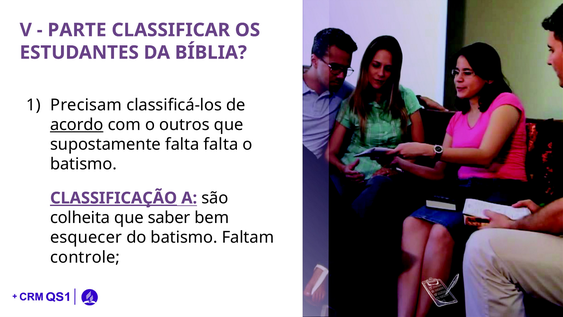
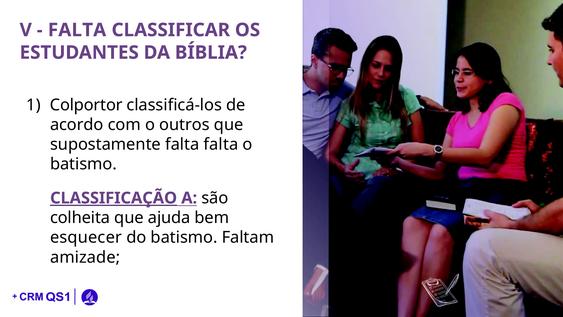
PARTE at (77, 30): PARTE -> FALTA
Precisam: Precisam -> Colportor
acordo underline: present -> none
saber: saber -> ajuda
controle: controle -> amizade
